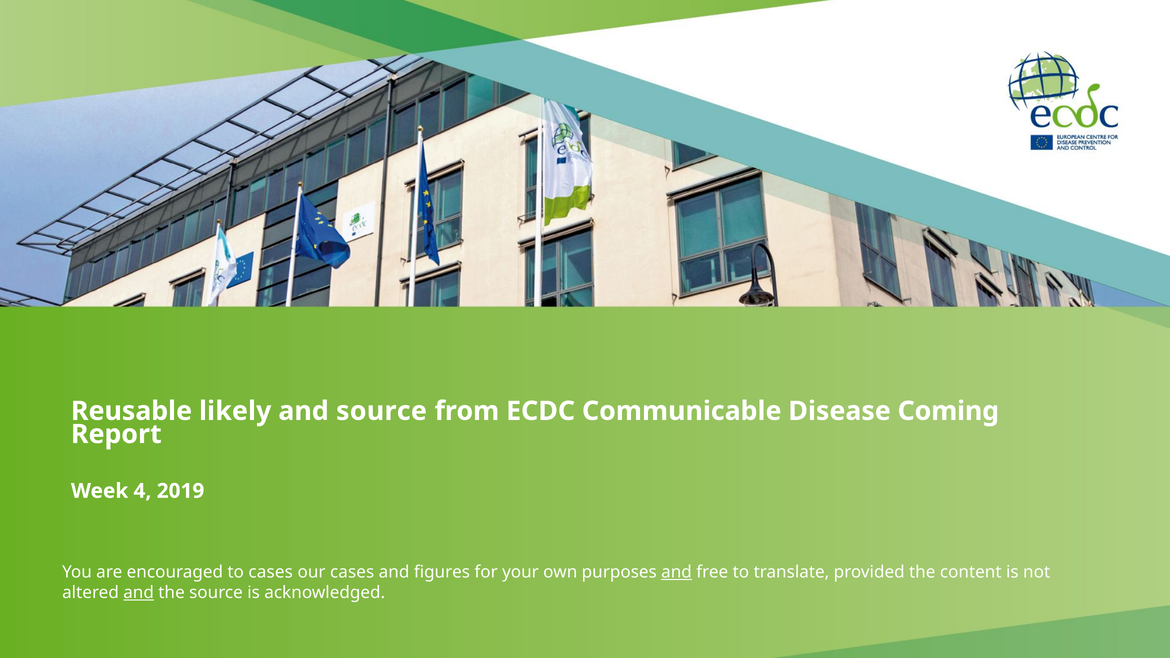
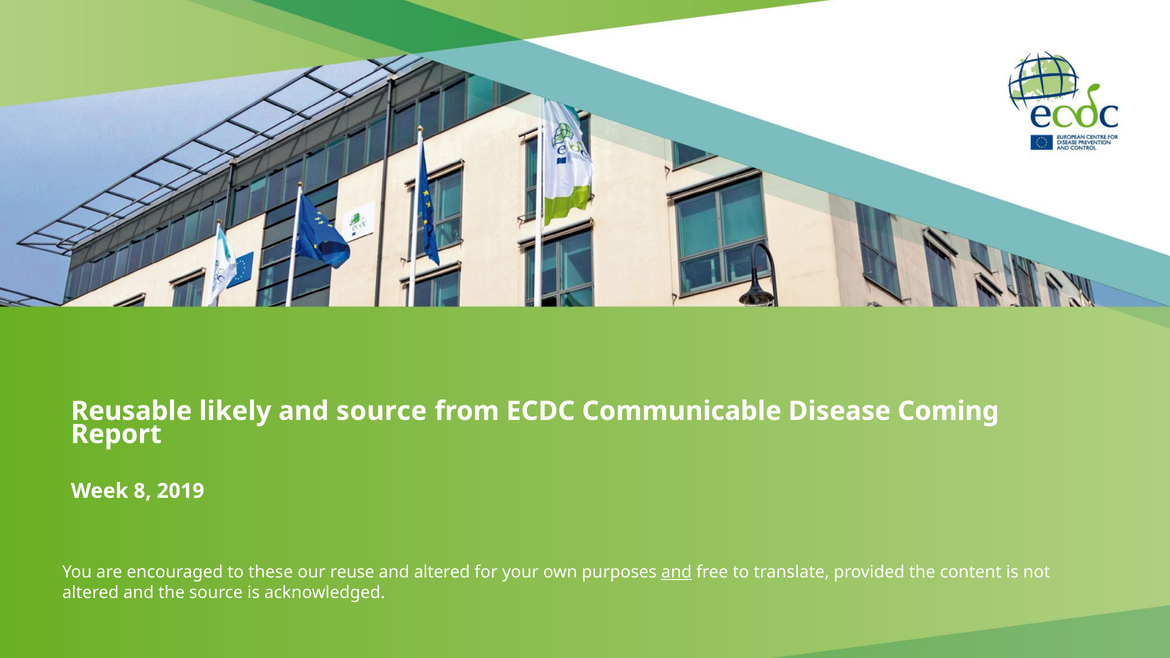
4: 4 -> 8
to cases: cases -> these
our cases: cases -> reuse
and figures: figures -> altered
and at (139, 593) underline: present -> none
